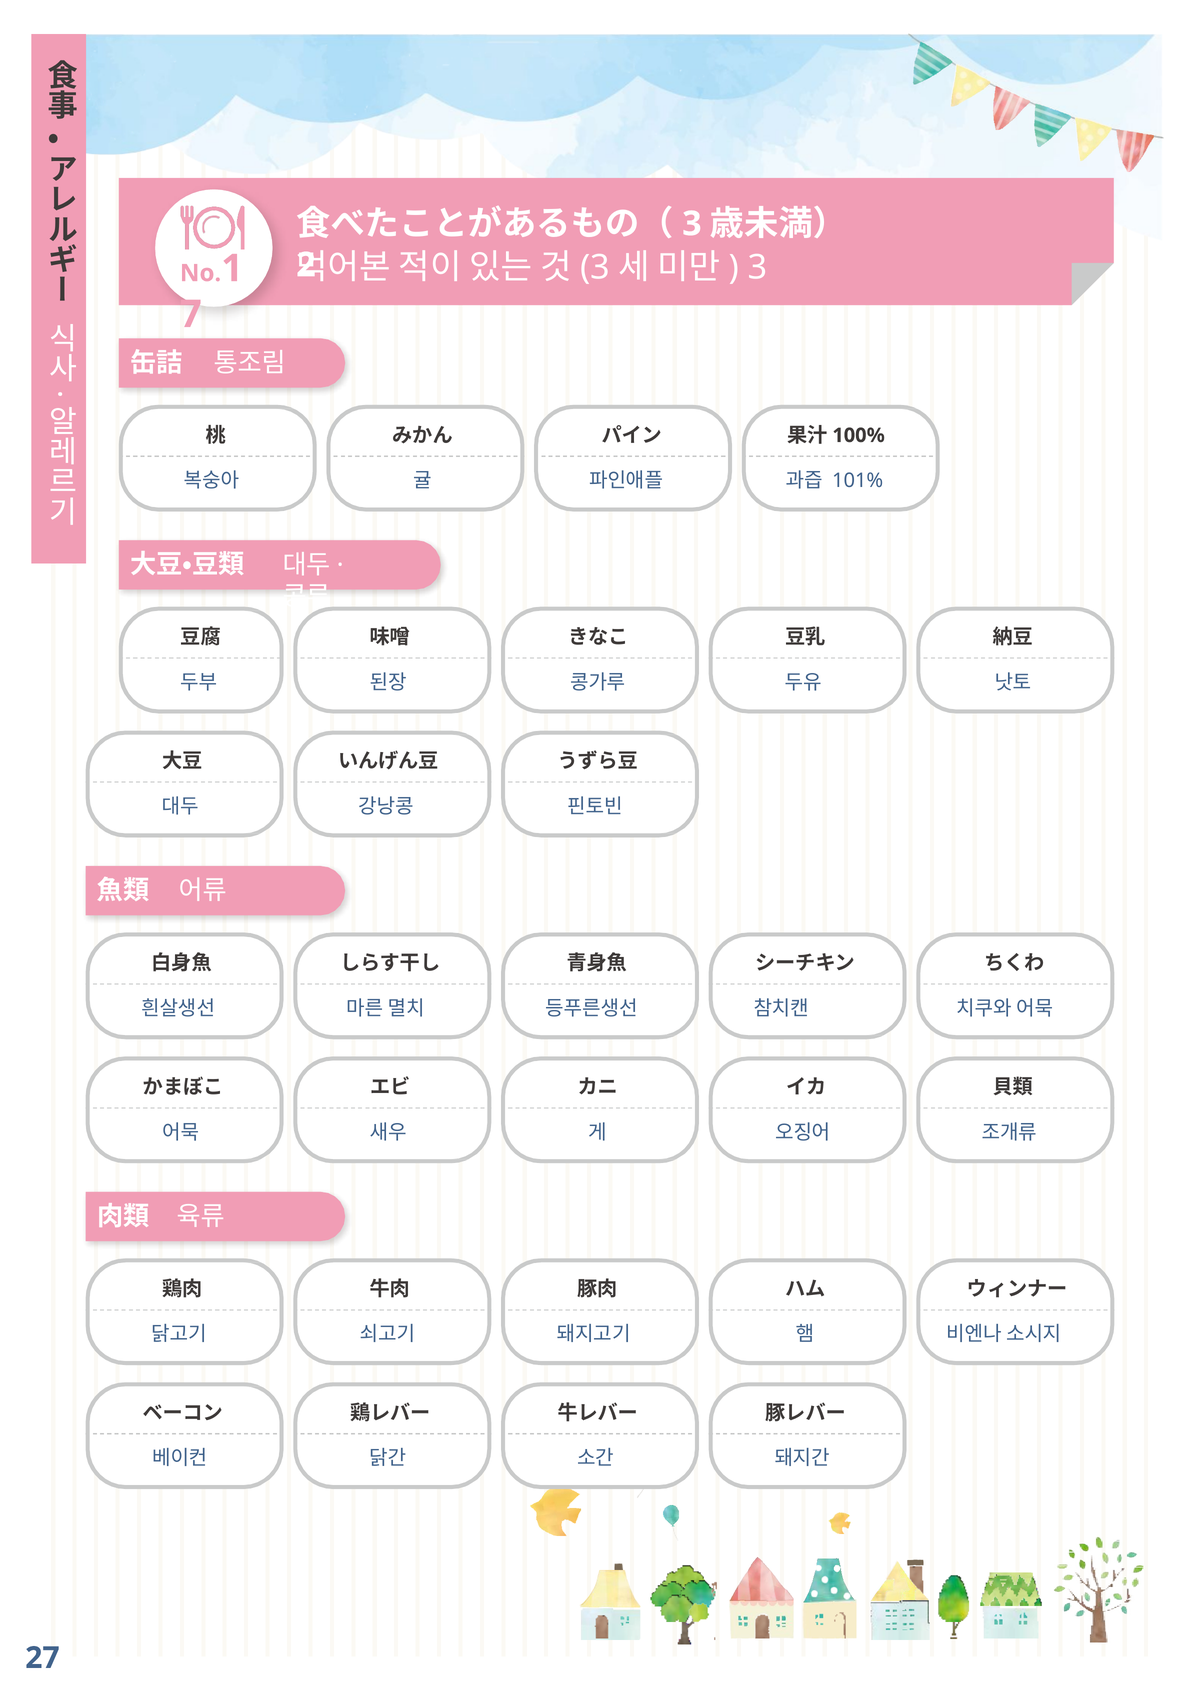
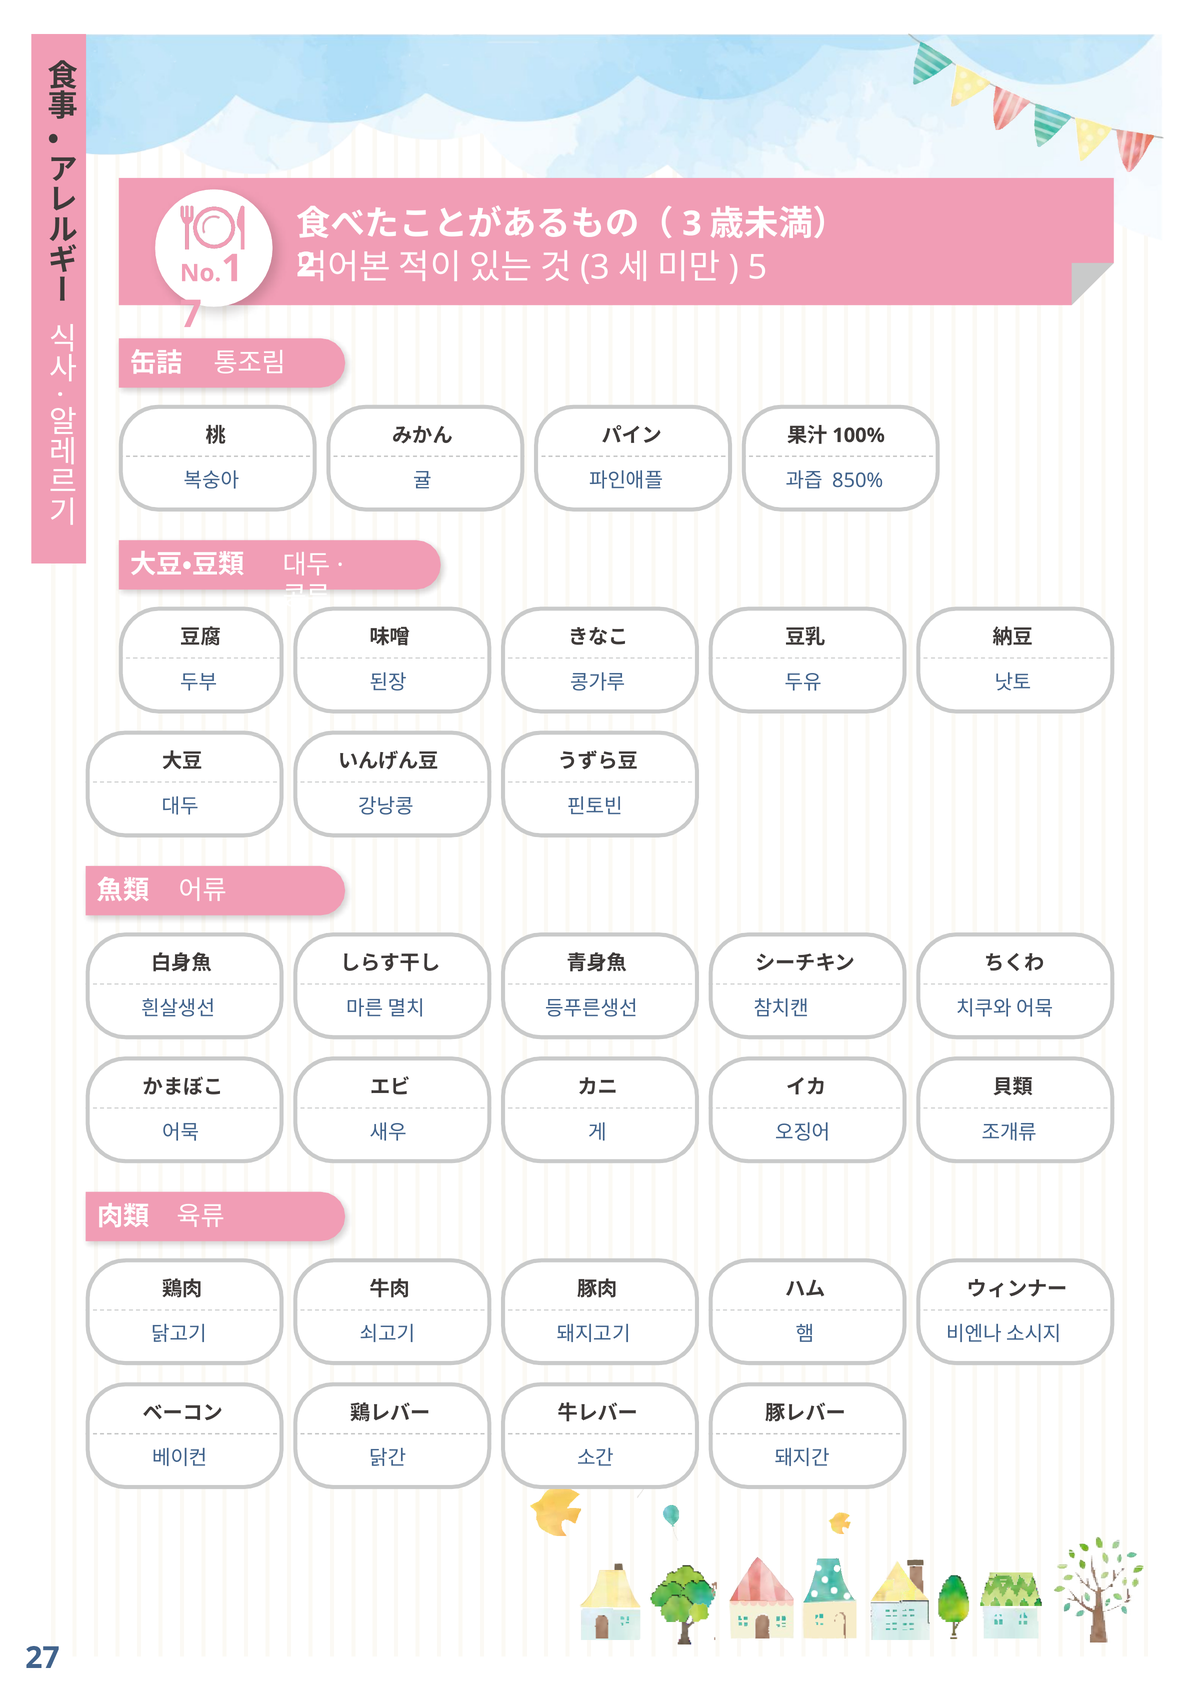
3 at (757, 268): 3 -> 5
101%: 101% -> 850%
